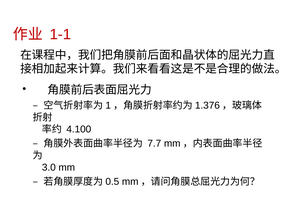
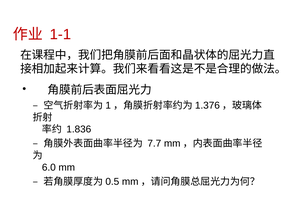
4.100: 4.100 -> 1.836
3.0: 3.0 -> 6.0
